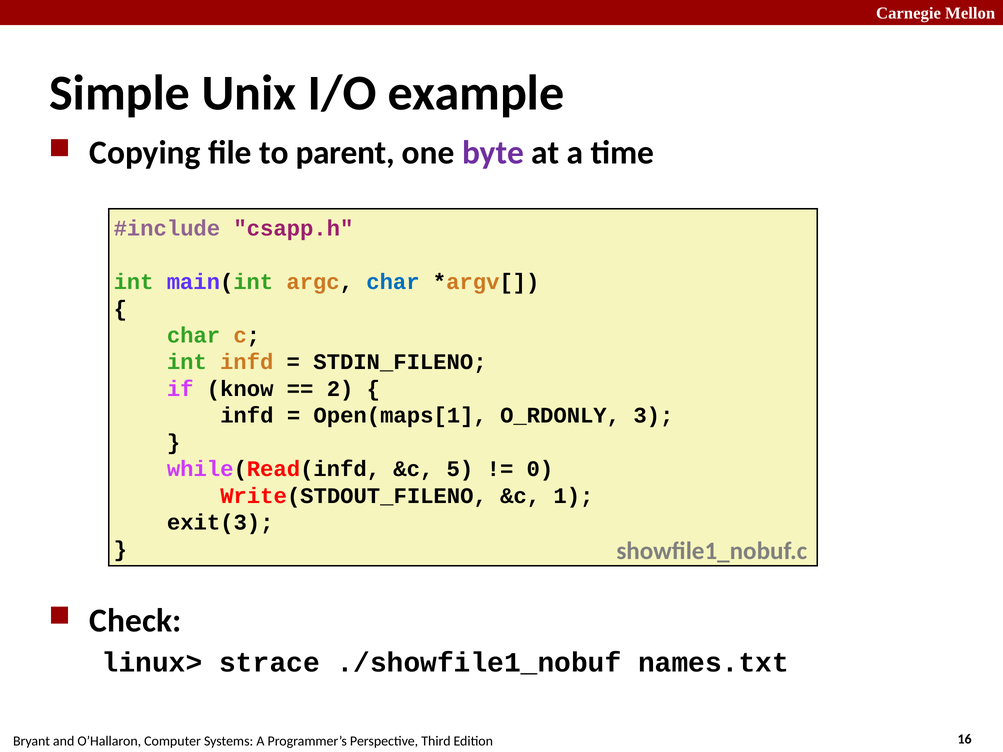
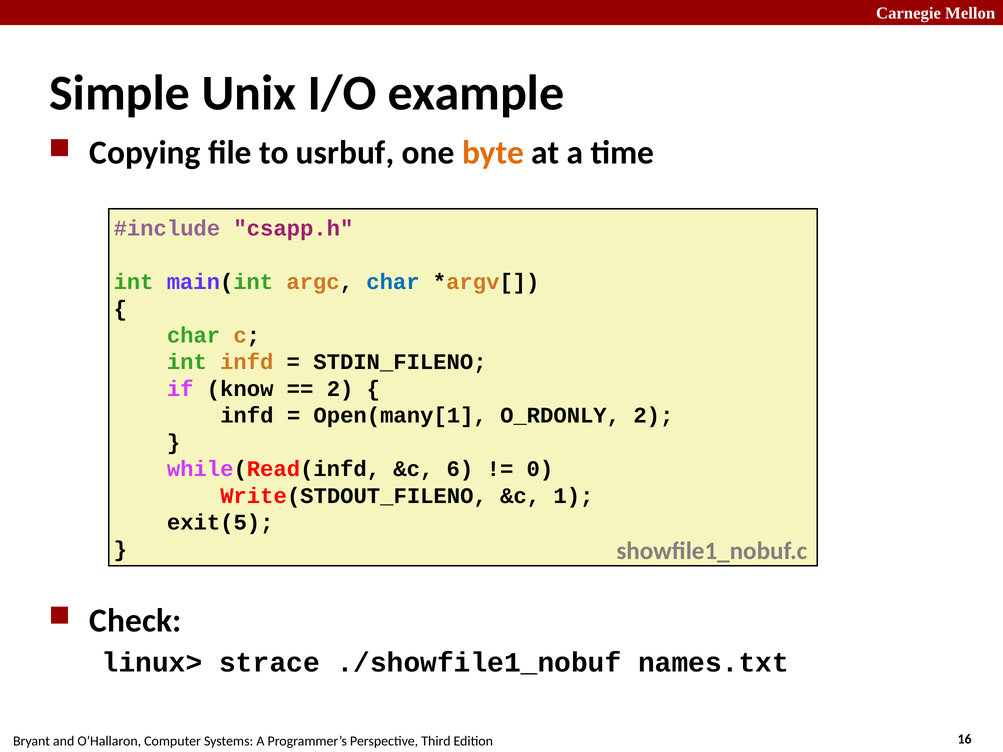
parent: parent -> usrbuf
byte colour: purple -> orange
Open(maps[1: Open(maps[1 -> Open(many[1
O_RDONLY 3: 3 -> 2
5: 5 -> 6
exit(3: exit(3 -> exit(5
